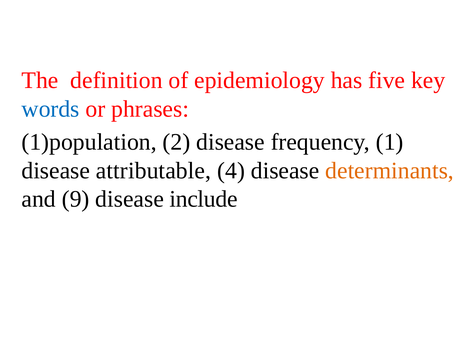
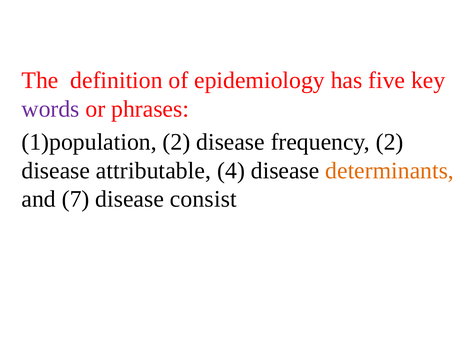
words colour: blue -> purple
frequency 1: 1 -> 2
9: 9 -> 7
include: include -> consist
